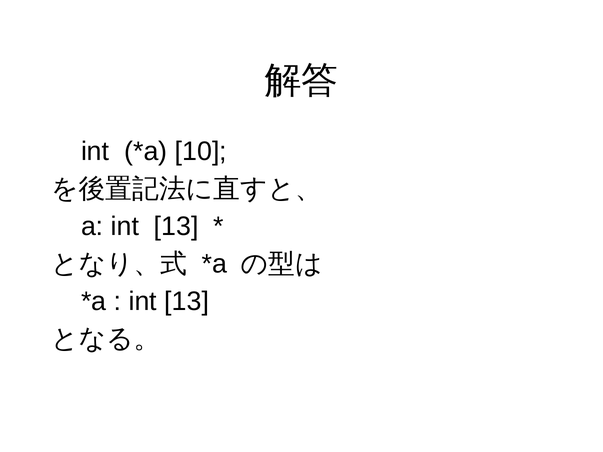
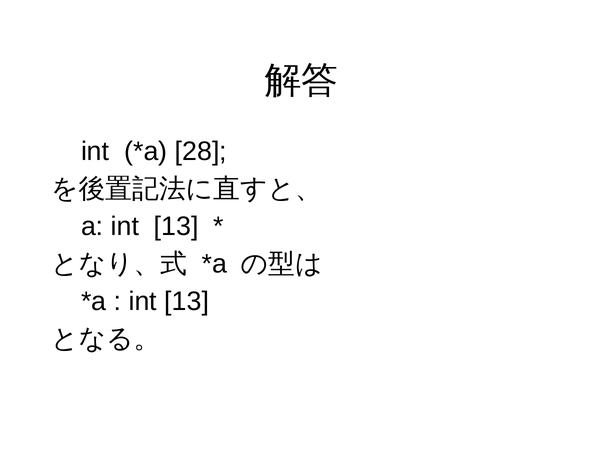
10: 10 -> 28
